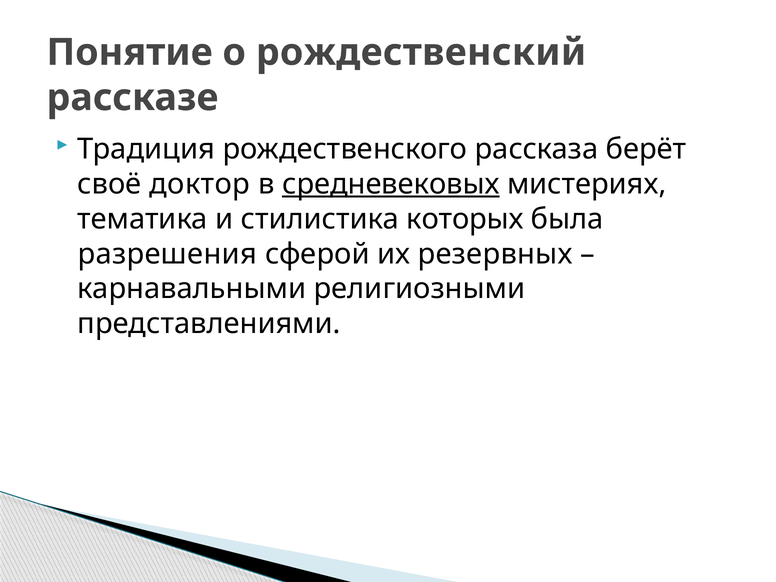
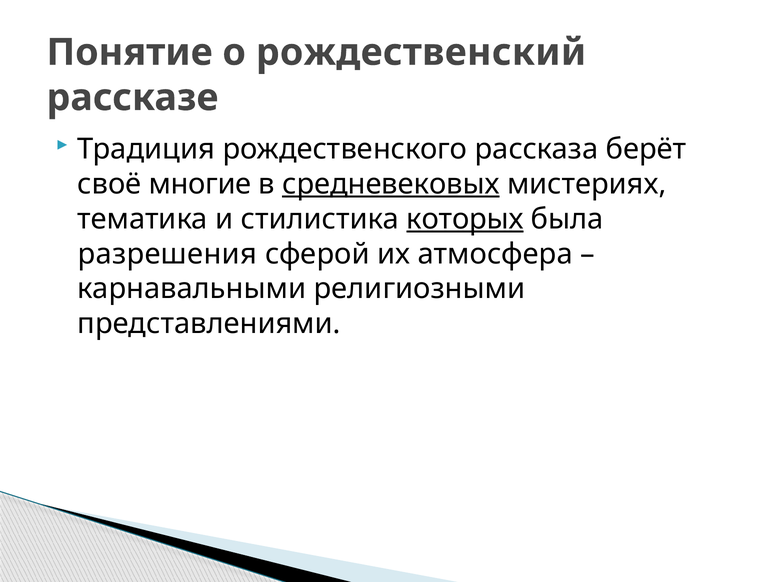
доктор: доктор -> многие
которых underline: none -> present
резервных: резервных -> атмосфера
